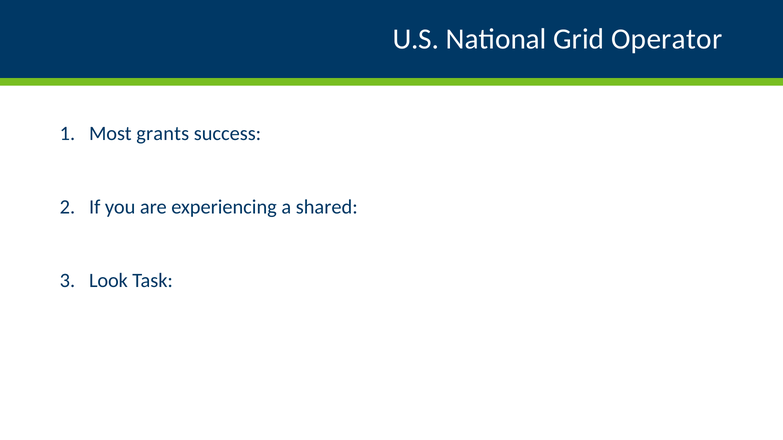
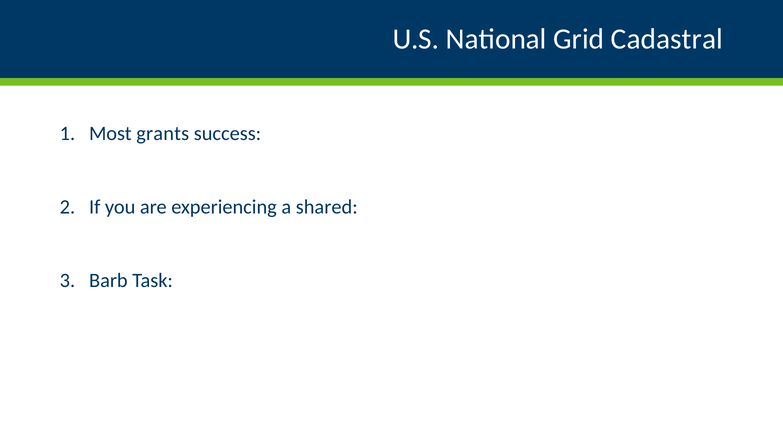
Operator: Operator -> Cadastral
Look: Look -> Barb
